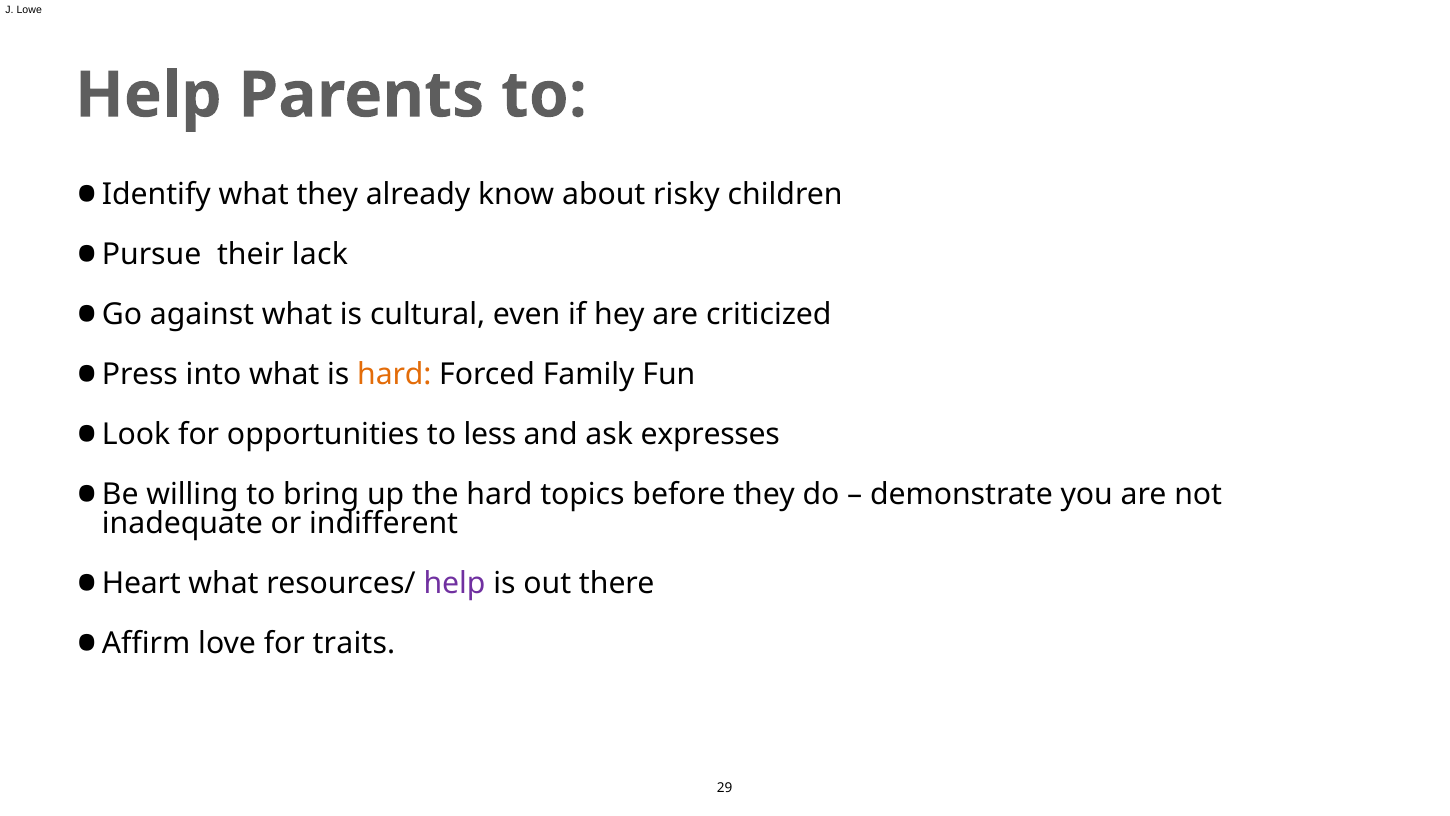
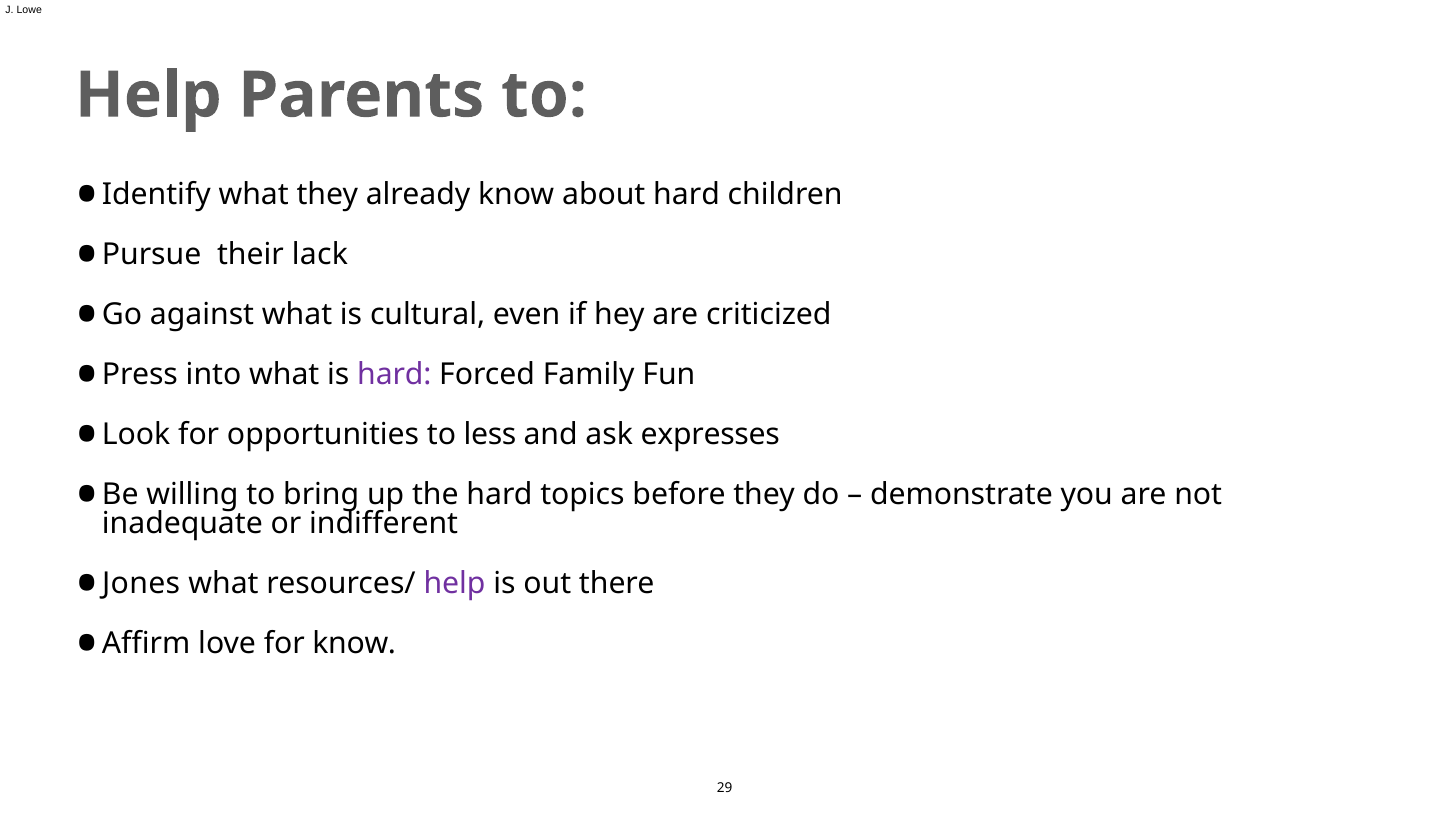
about risky: risky -> hard
hard at (394, 374) colour: orange -> purple
Heart: Heart -> Jones
for traits: traits -> know
